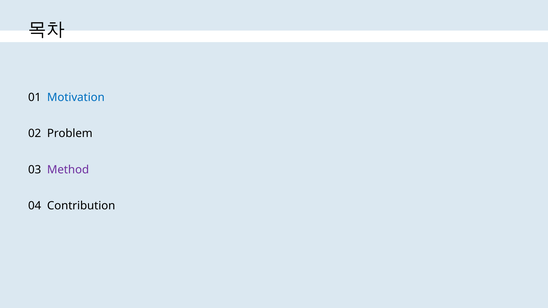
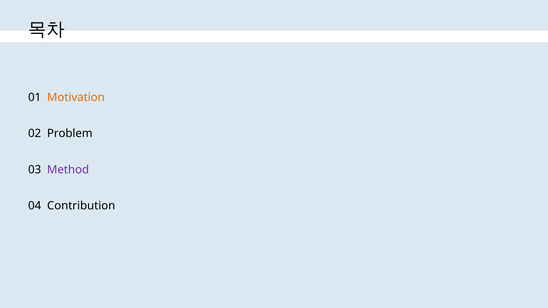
Motivation colour: blue -> orange
